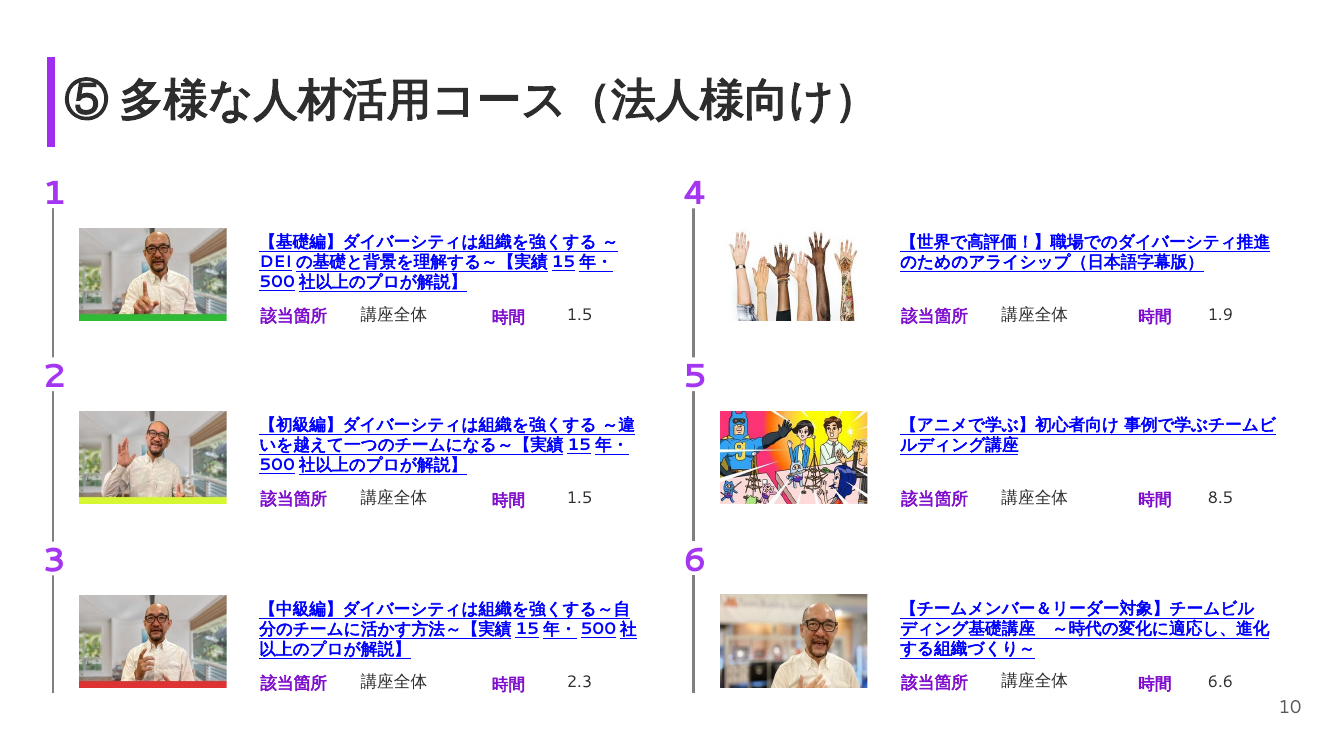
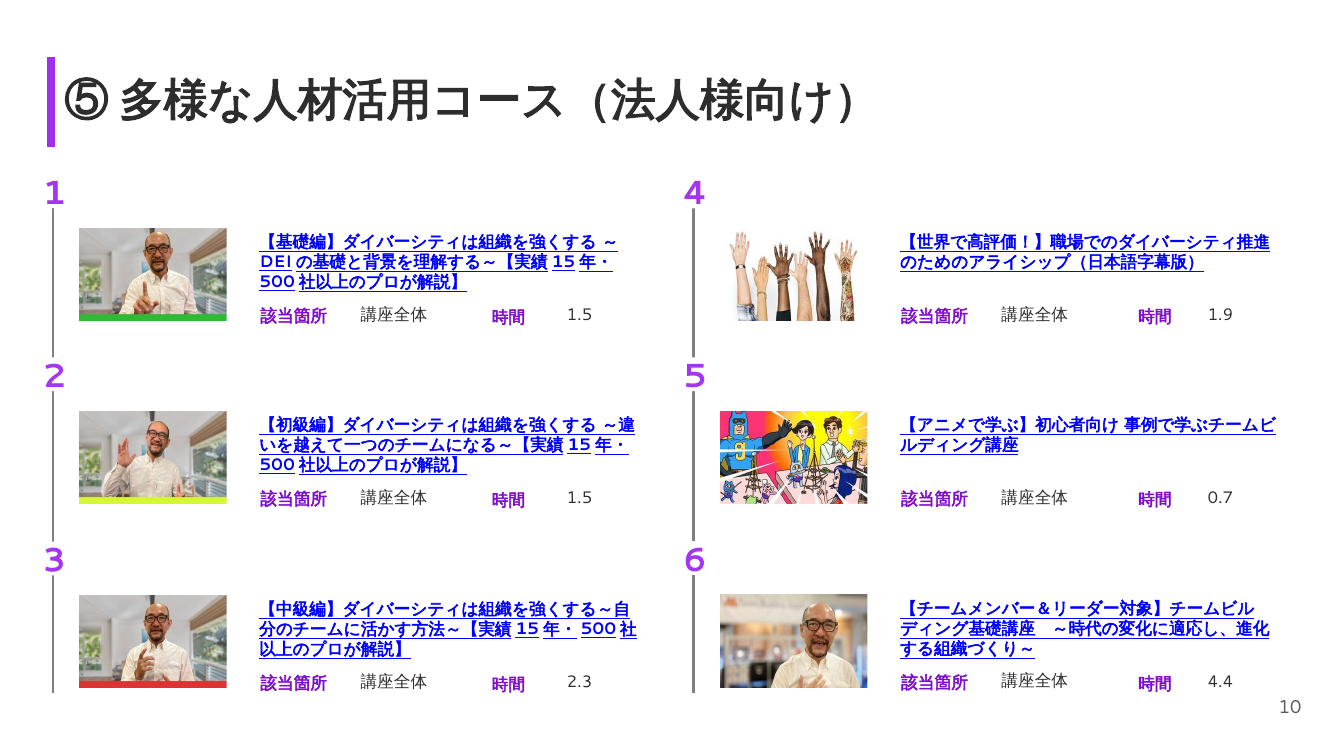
8.5: 8.5 -> 0.7
6.6: 6.6 -> 4.4
